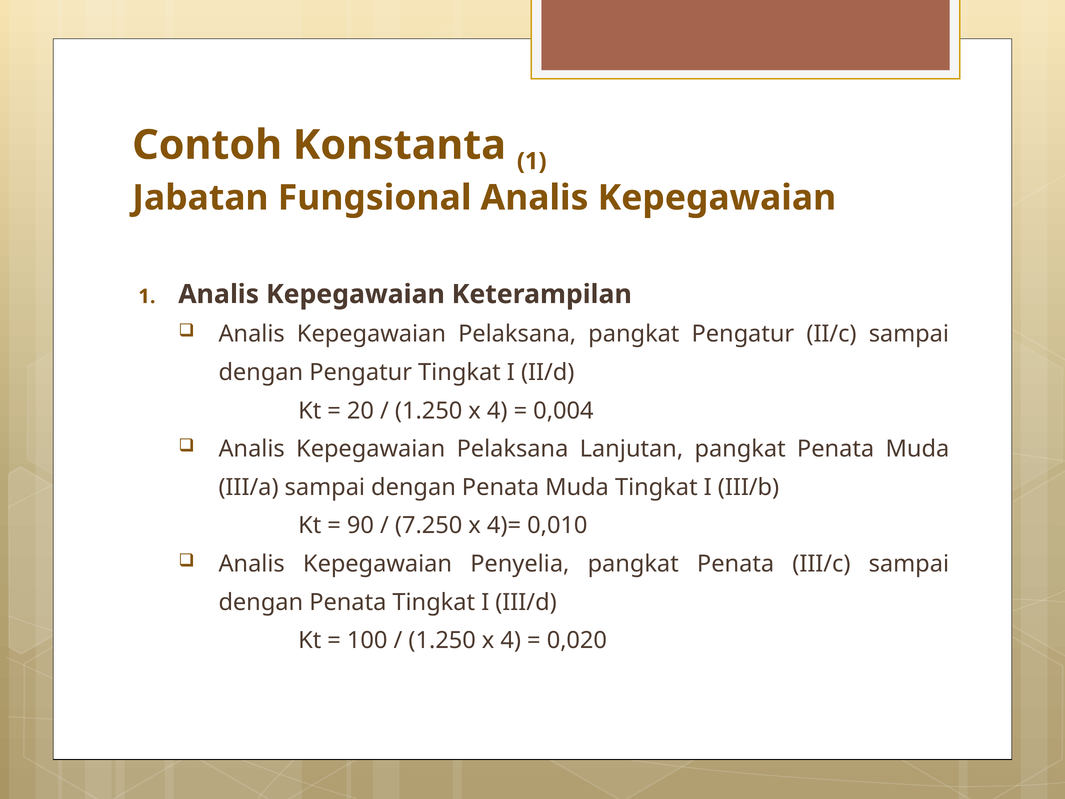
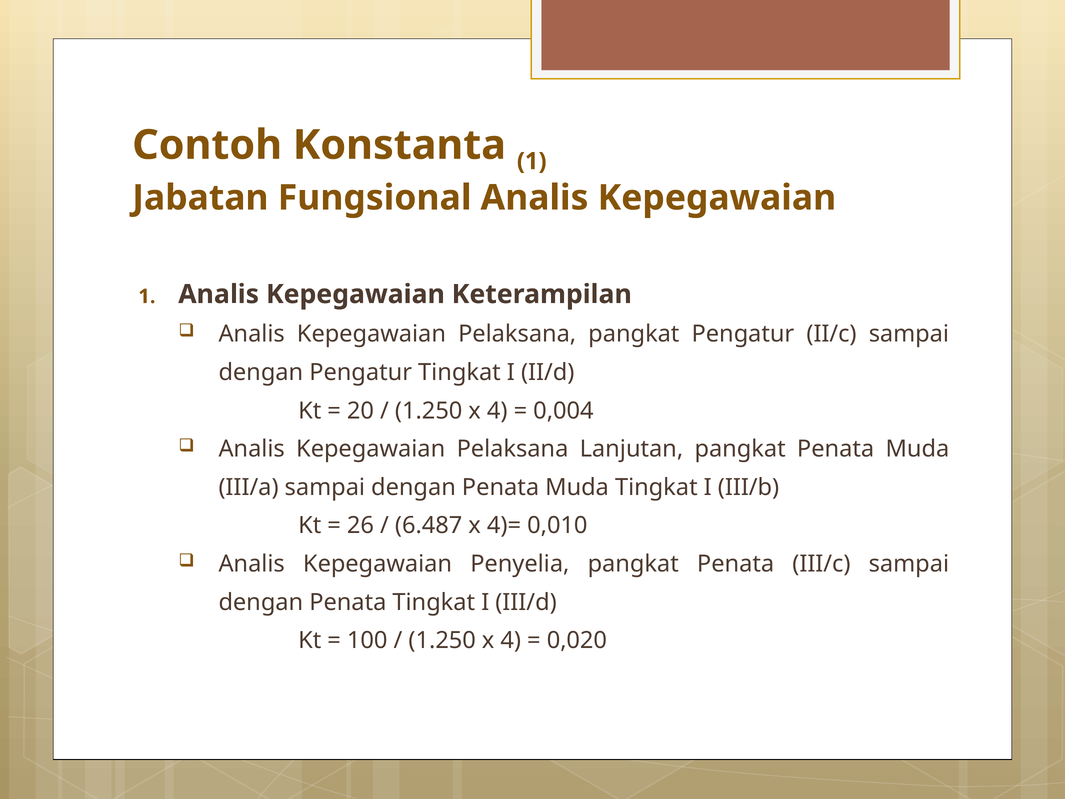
90: 90 -> 26
7.250: 7.250 -> 6.487
